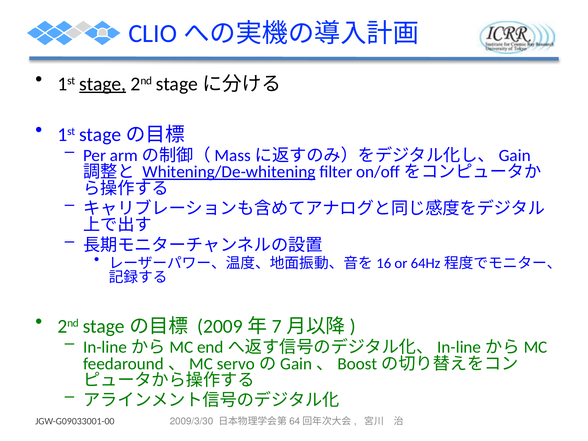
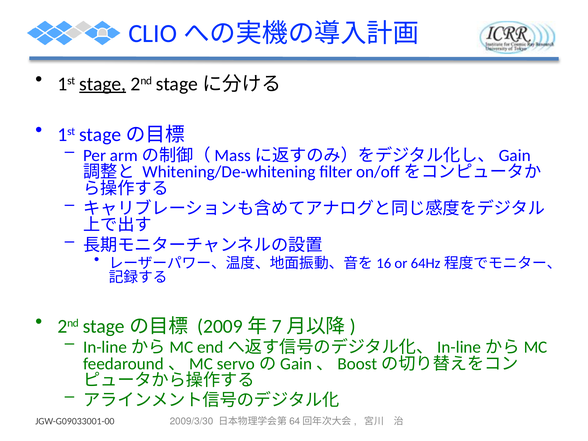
Whitening/De-whitening underline: present -> none
